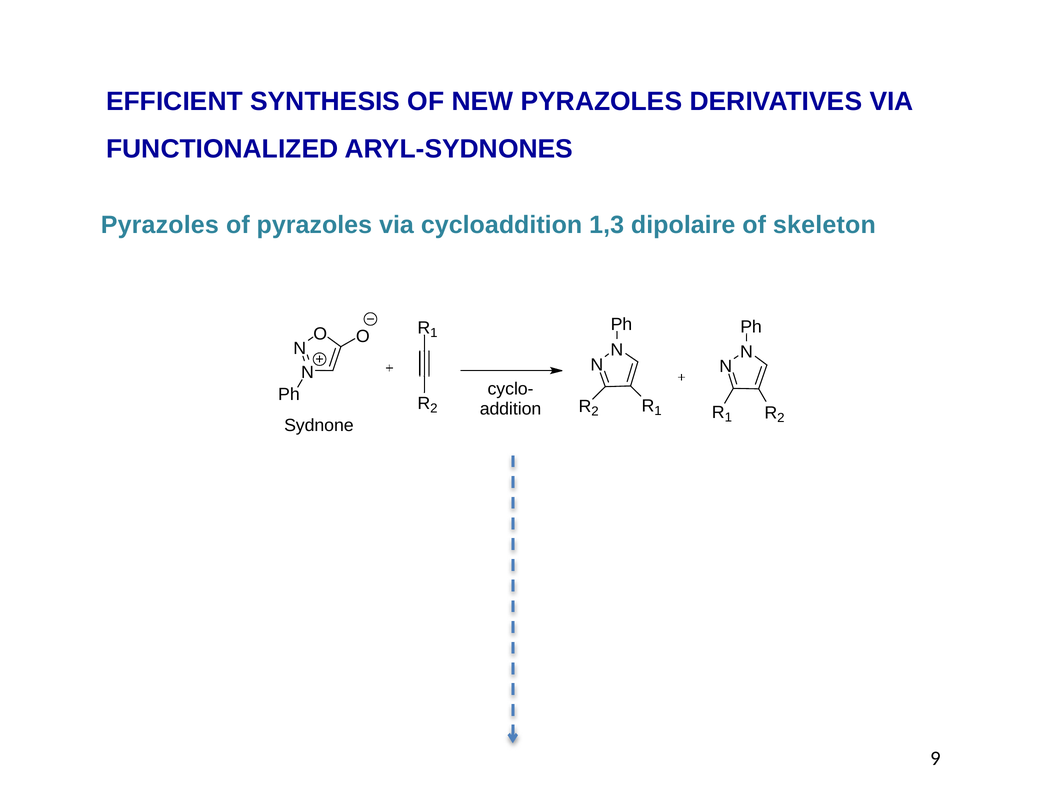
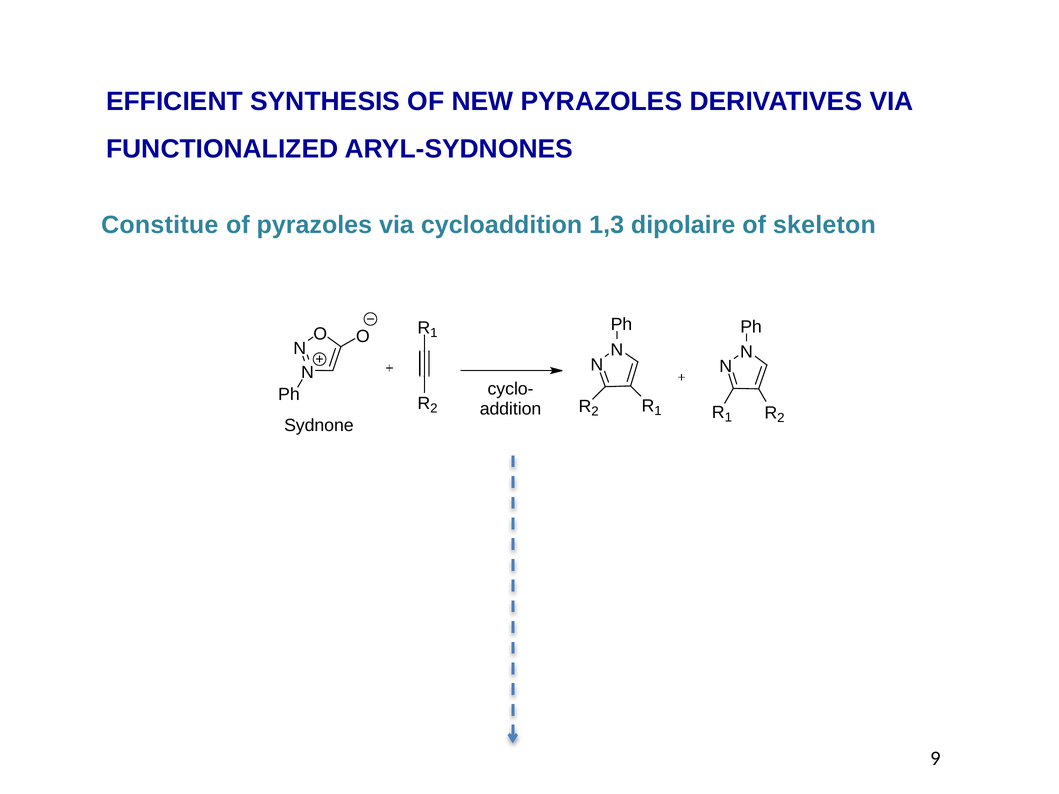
Pyrazoles at (160, 225): Pyrazoles -> Constitue
